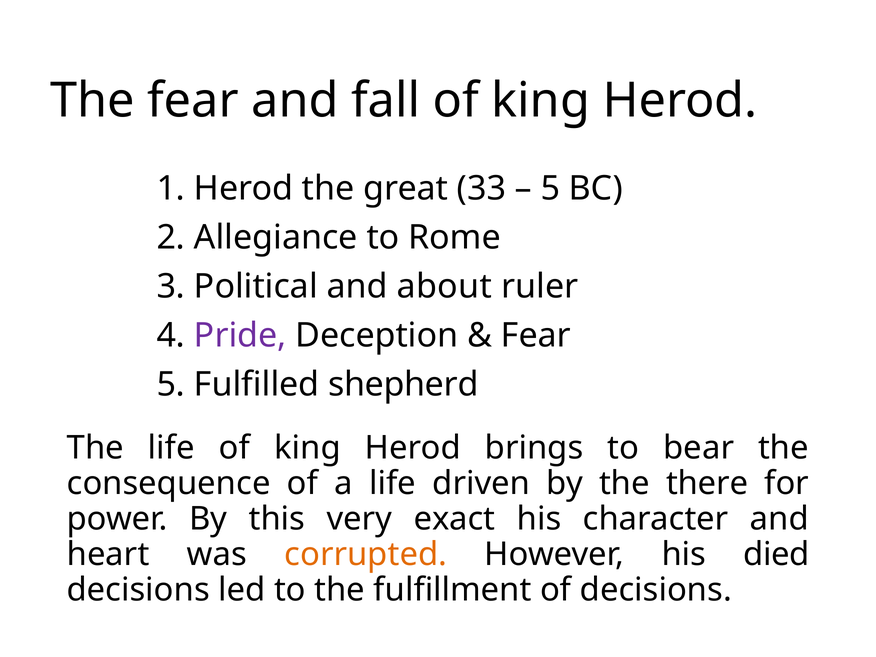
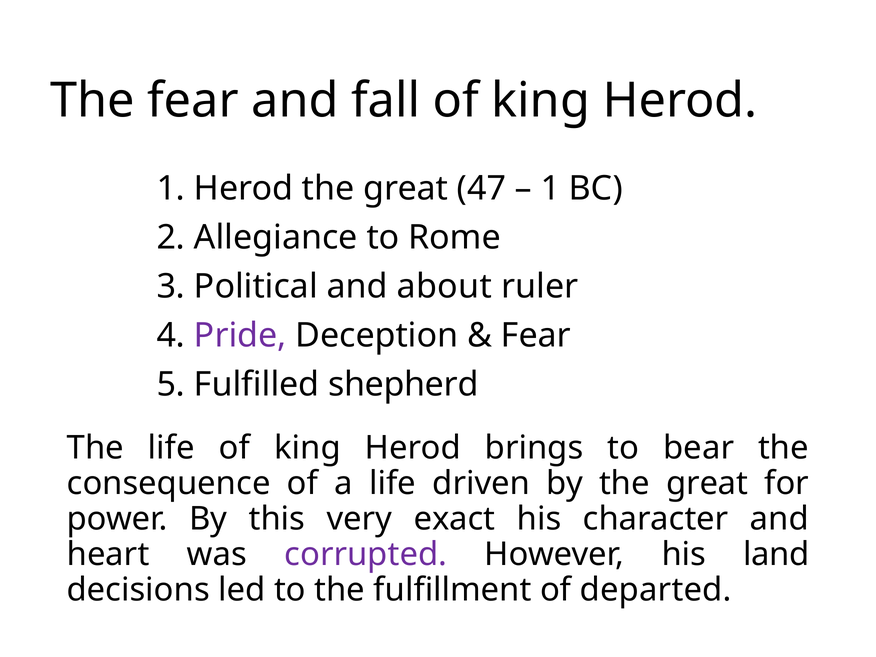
33: 33 -> 47
5 at (550, 188): 5 -> 1
by the there: there -> great
corrupted colour: orange -> purple
died: died -> land
of decisions: decisions -> departed
